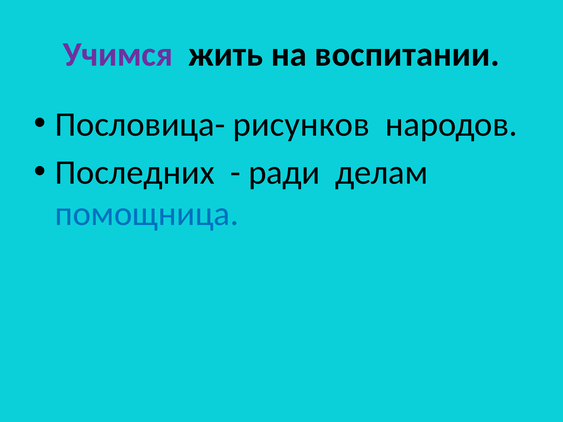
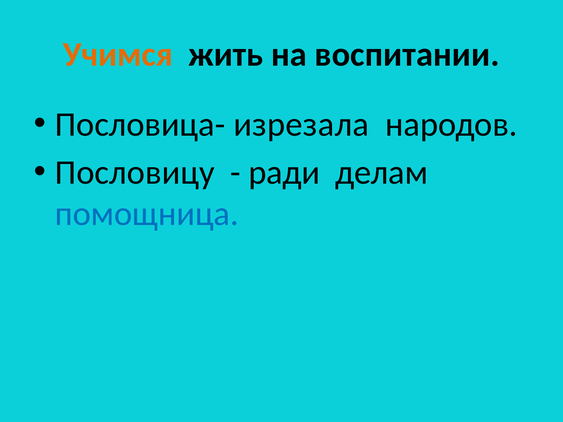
Учимся colour: purple -> orange
рисунков: рисунков -> изрезала
Последних: Последних -> Пословицу
